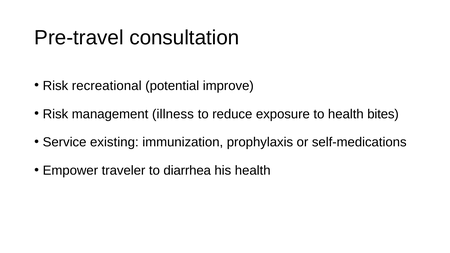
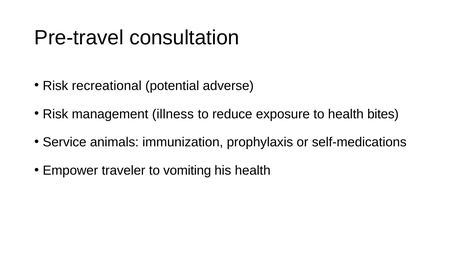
improve: improve -> adverse
existing: existing -> animals
diarrhea: diarrhea -> vomiting
